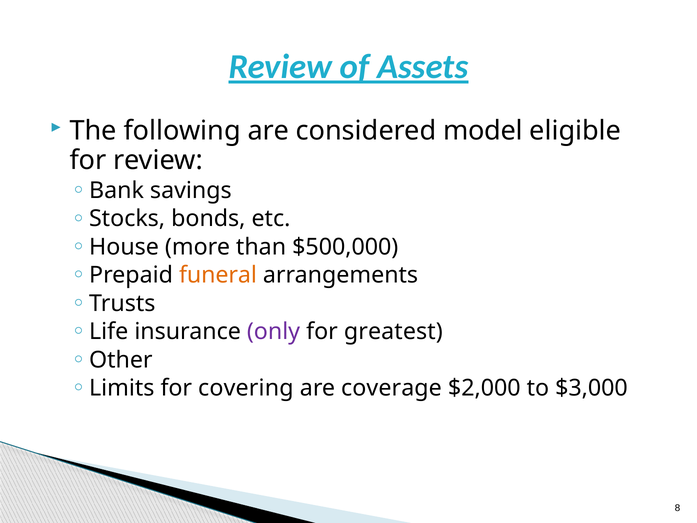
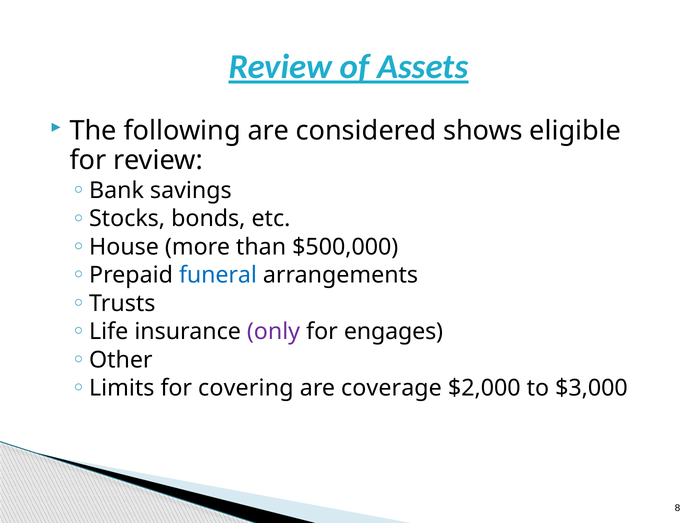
model: model -> shows
funeral colour: orange -> blue
greatest: greatest -> engages
